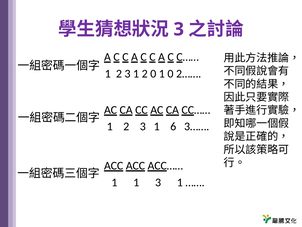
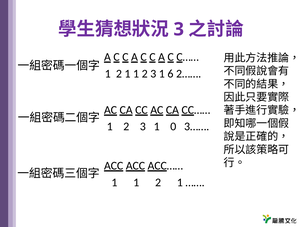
3 at (127, 74): 3 -> 1
0 at (153, 74): 0 -> 3
1 0: 0 -> 6
6: 6 -> 0
3 at (158, 182): 3 -> 2
